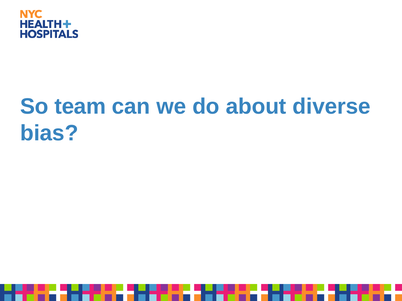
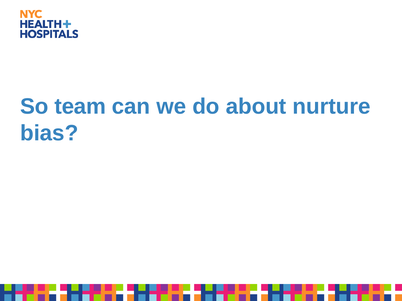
diverse: diverse -> nurture
